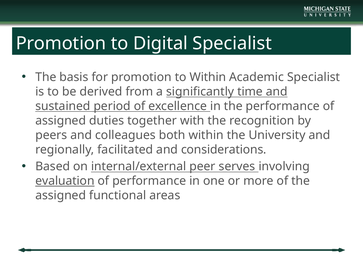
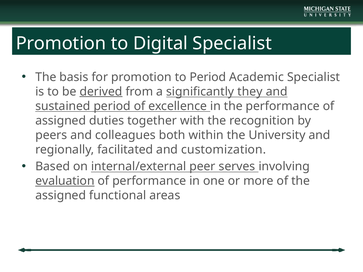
to Within: Within -> Period
derived underline: none -> present
time: time -> they
considerations: considerations -> customization
